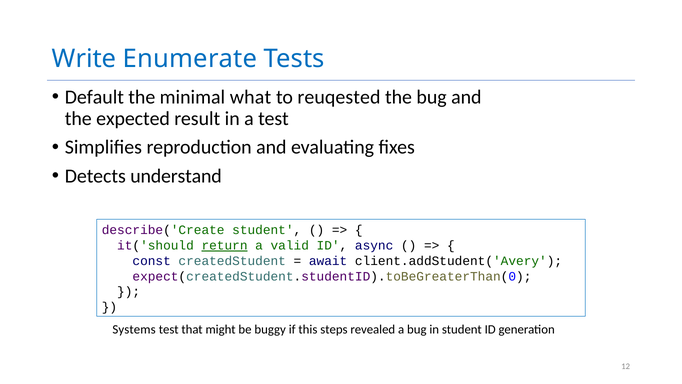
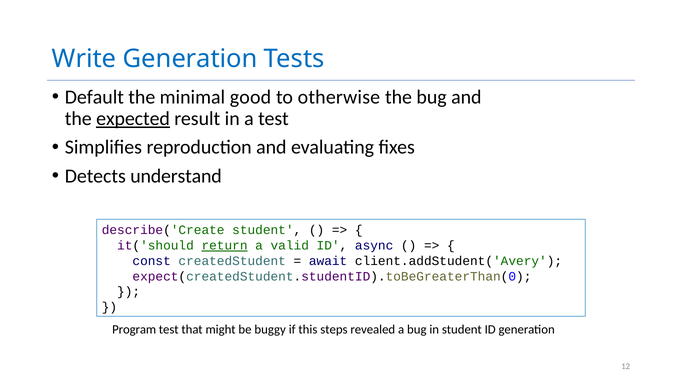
Write Enumerate: Enumerate -> Generation
what: what -> good
reuqested: reuqested -> otherwise
expected underline: none -> present
Systems: Systems -> Program
